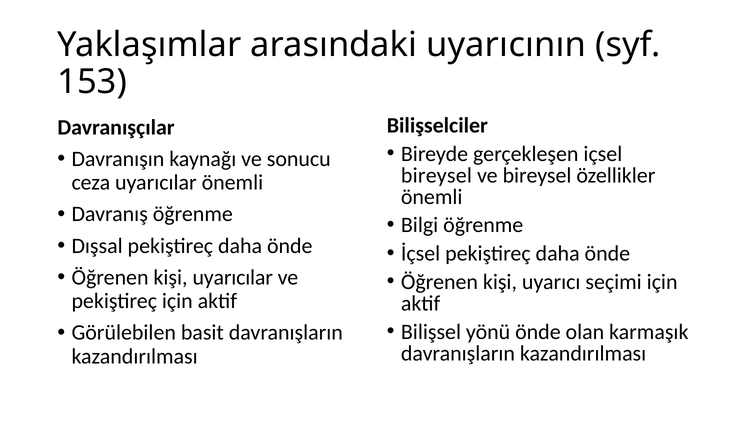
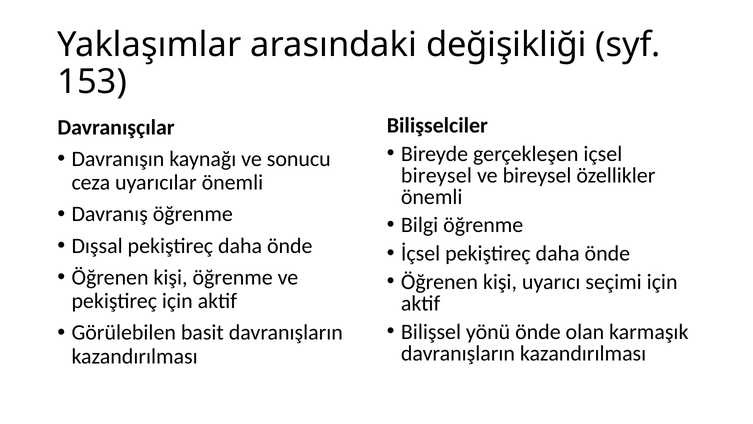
uyarıcının: uyarıcının -> değişikliği
kişi uyarıcılar: uyarıcılar -> öğrenme
